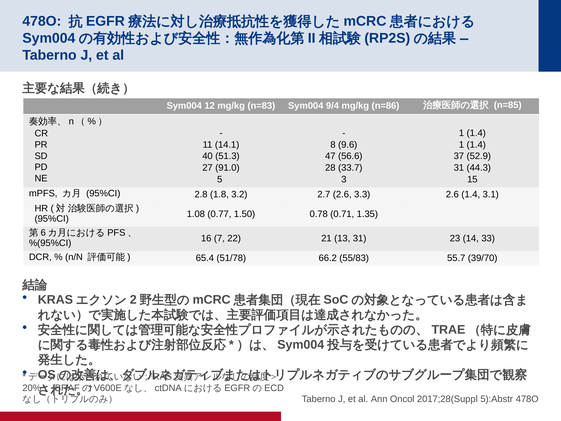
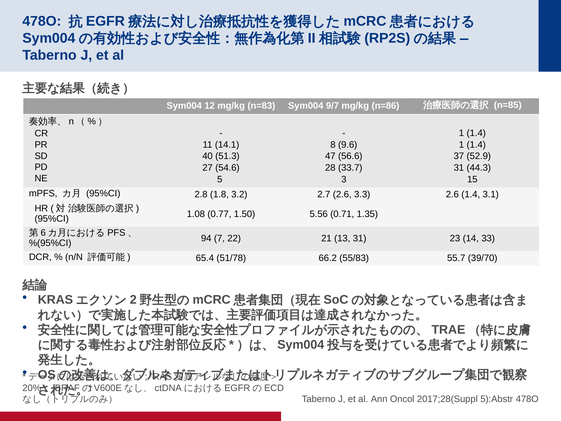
9/4: 9/4 -> 9/7
91.0: 91.0 -> 54.6
0.78: 0.78 -> 5.56
16: 16 -> 94
